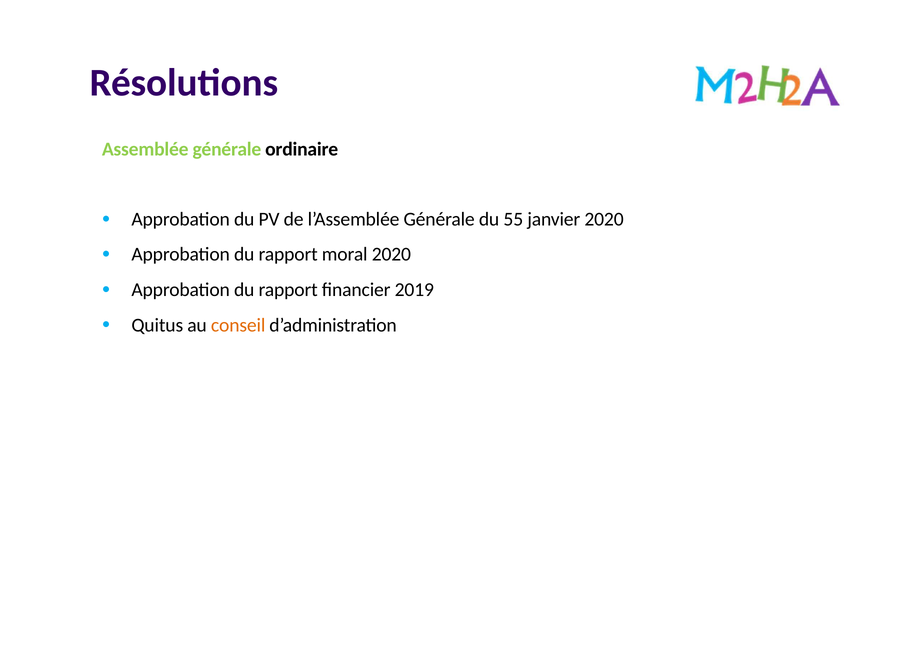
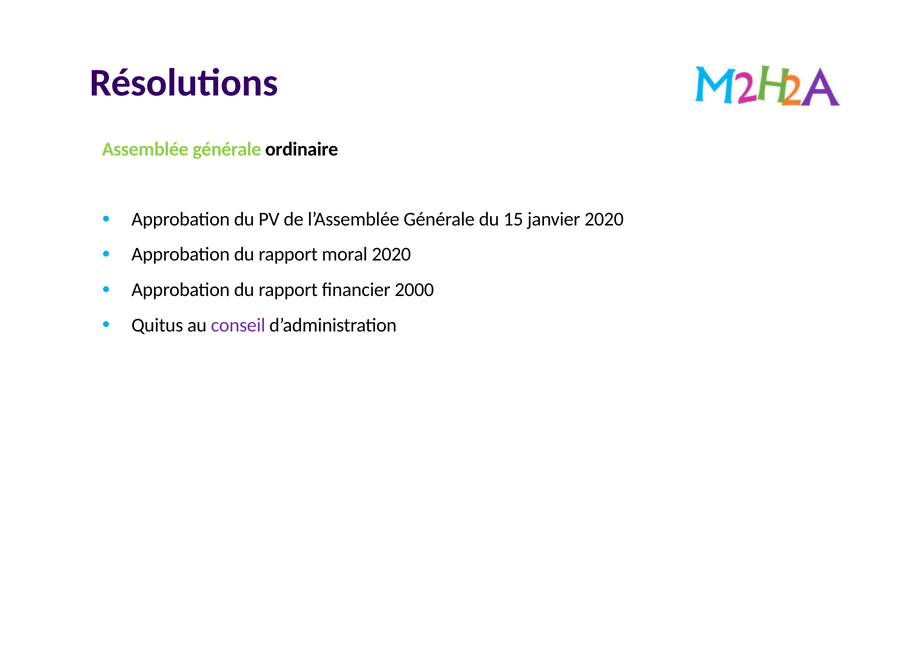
55: 55 -> 15
2019: 2019 -> 2000
conseil colour: orange -> purple
